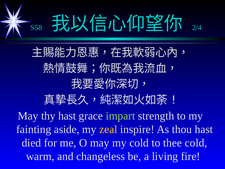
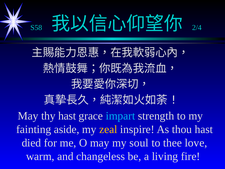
impart colour: light green -> light blue
my cold: cold -> soul
thee cold: cold -> love
